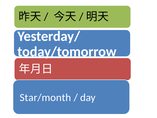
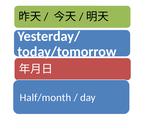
Star/month: Star/month -> Half/month
